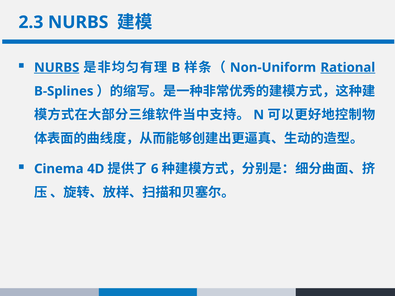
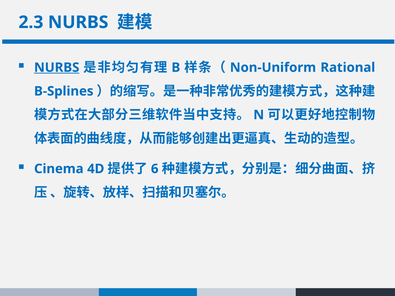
Rational underline: present -> none
